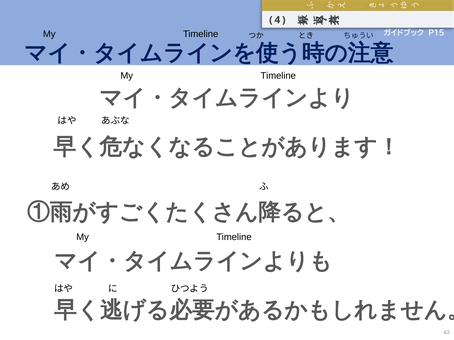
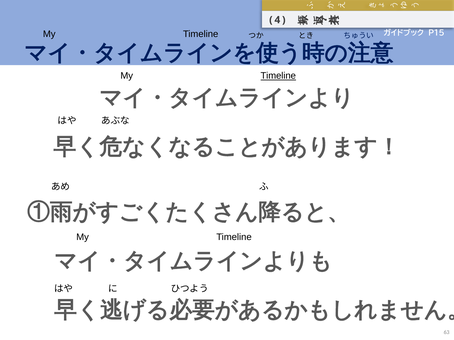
Timeline at (278, 76) underline: none -> present
